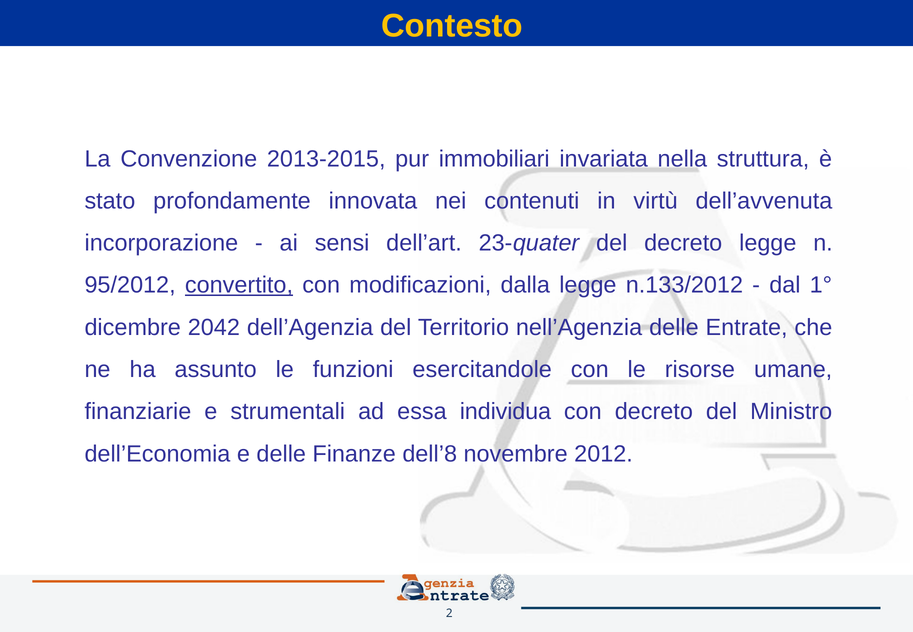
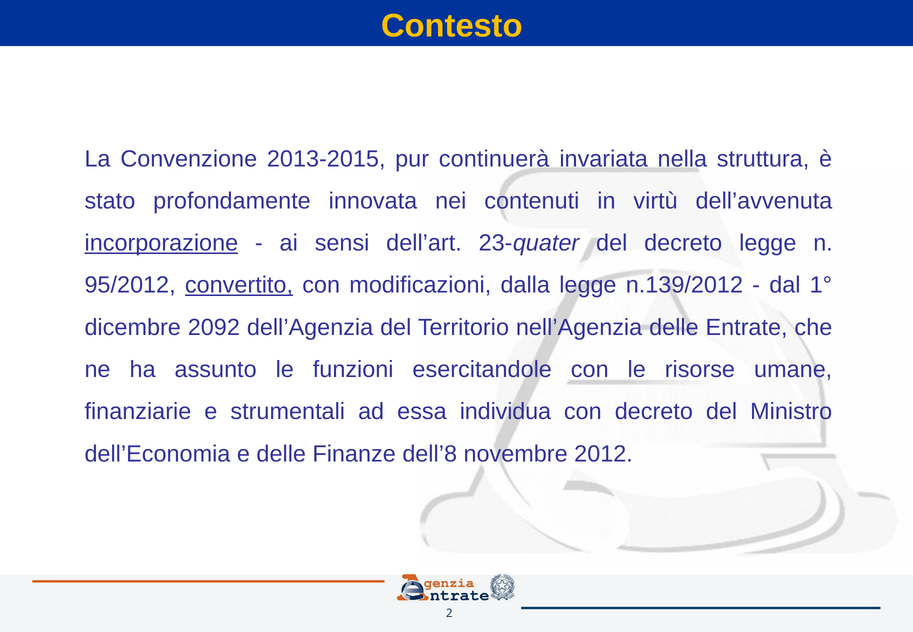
immobiliari: immobiliari -> continuerà
incorporazione underline: none -> present
n.133/2012: n.133/2012 -> n.139/2012
2042: 2042 -> 2092
